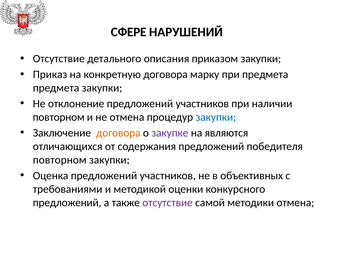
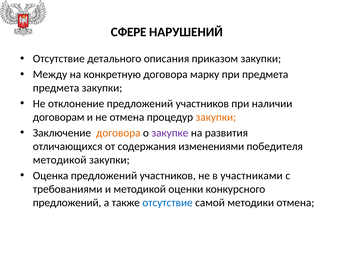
Приказ: Приказ -> Между
повторном at (59, 117): повторном -> договорам
закупки at (216, 117) colour: blue -> orange
являются: являются -> развития
содержания предложений: предложений -> изменениями
повторном at (60, 160): повторном -> методикой
объективных: объективных -> участниками
отсутствие at (167, 202) colour: purple -> blue
